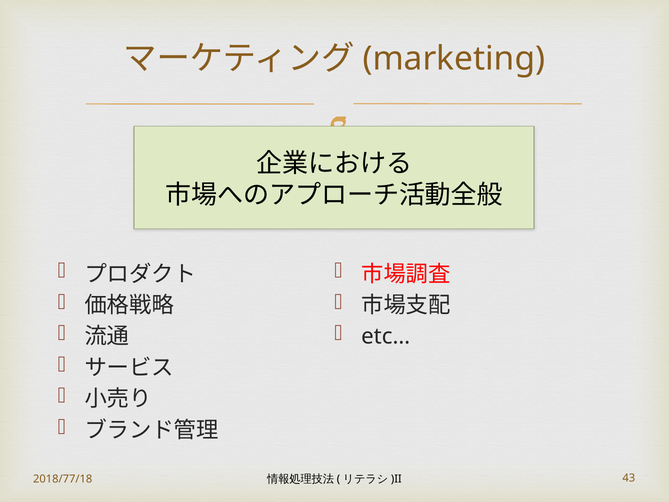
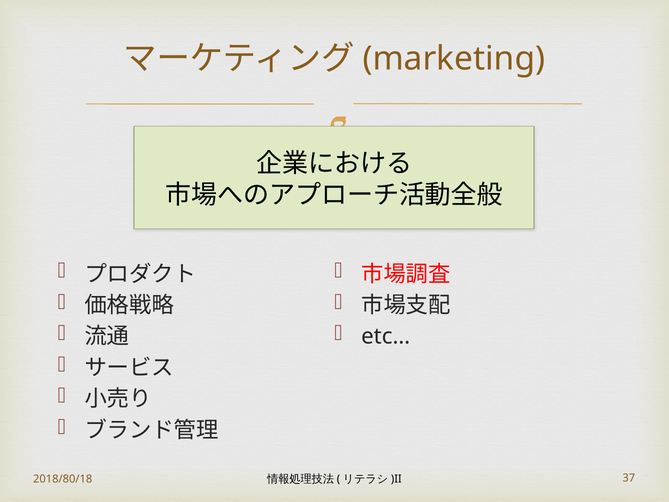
2018/77/18: 2018/77/18 -> 2018/80/18
43: 43 -> 37
